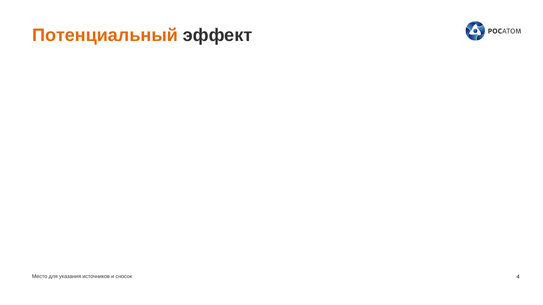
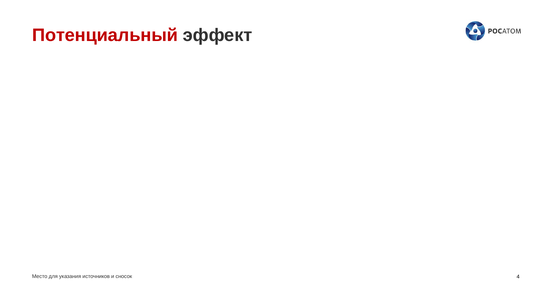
Потенциальный colour: orange -> red
